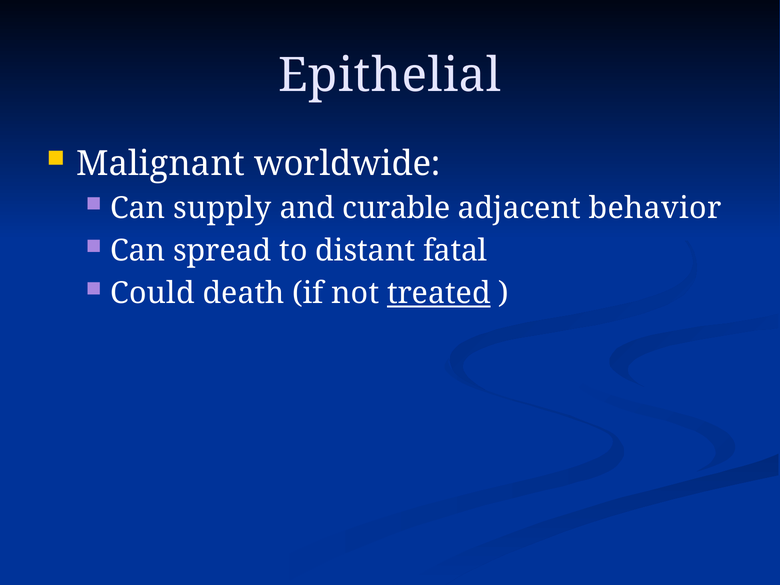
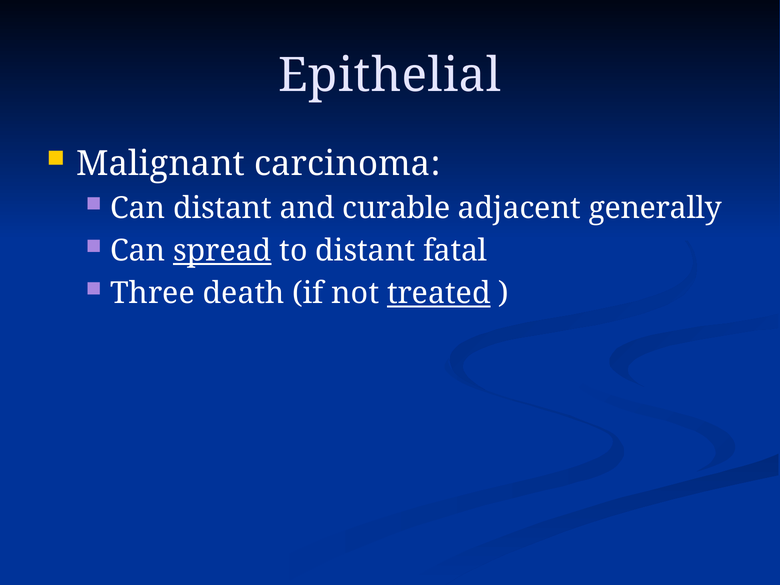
worldwide: worldwide -> carcinoma
Can supply: supply -> distant
behavior: behavior -> generally
spread underline: none -> present
Could: Could -> Three
